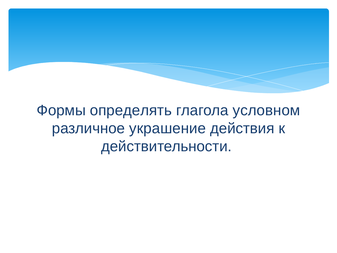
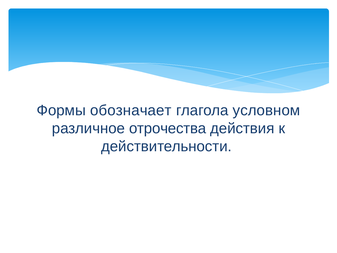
определять: определять -> обозначает
украшение: украшение -> отрочества
